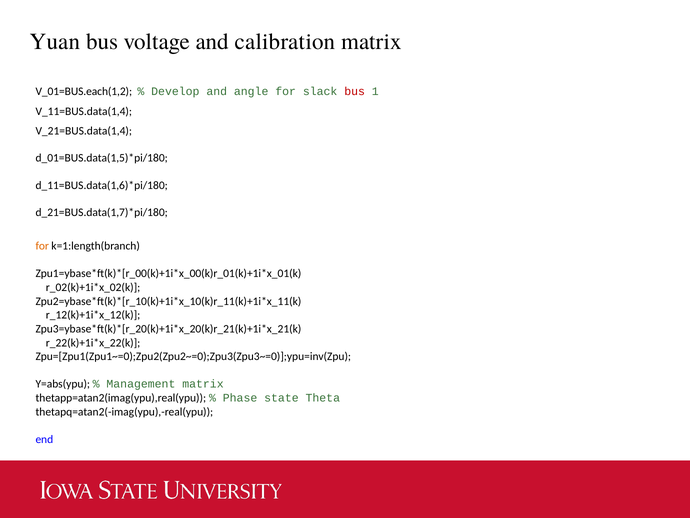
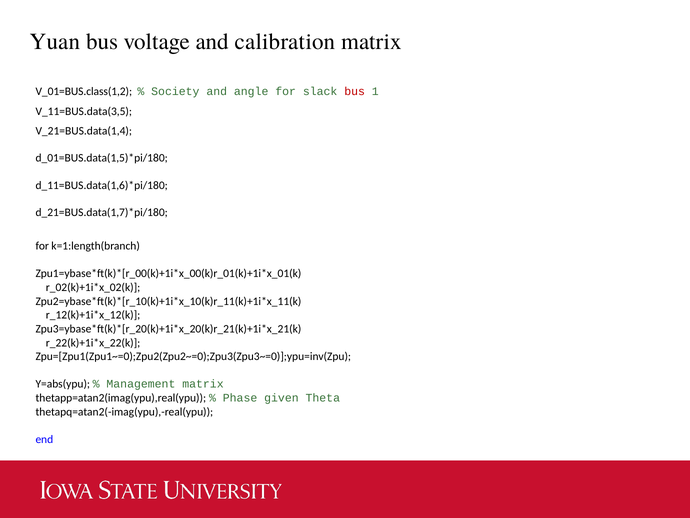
V_01=BUS.each(1,2: V_01=BUS.each(1,2 -> V_01=BUS.class(1,2
Develop: Develop -> Society
V_11=BUS.data(1,4: V_11=BUS.data(1,4 -> V_11=BUS.data(3,5
for at (42, 246) colour: orange -> black
state: state -> given
